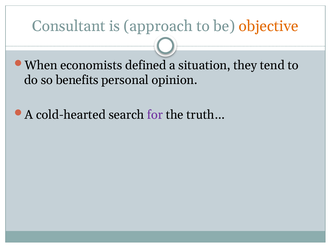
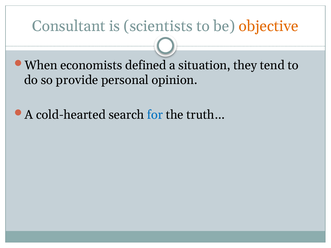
approach: approach -> scientists
benefits: benefits -> provide
for colour: purple -> blue
